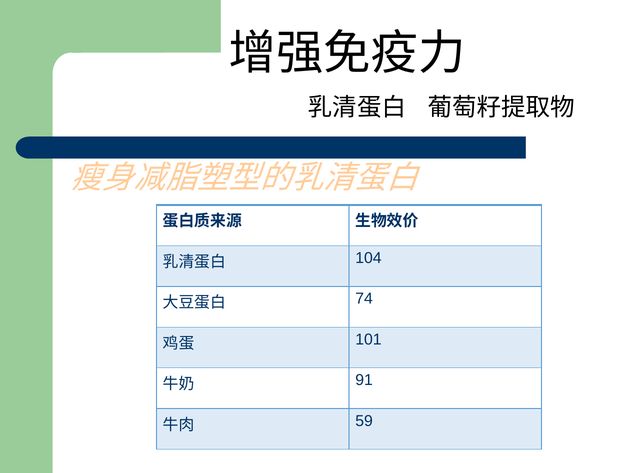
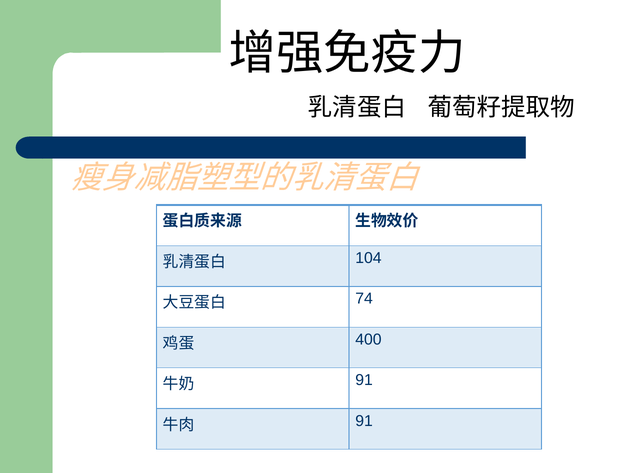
101: 101 -> 400
59 at (364, 421): 59 -> 91
